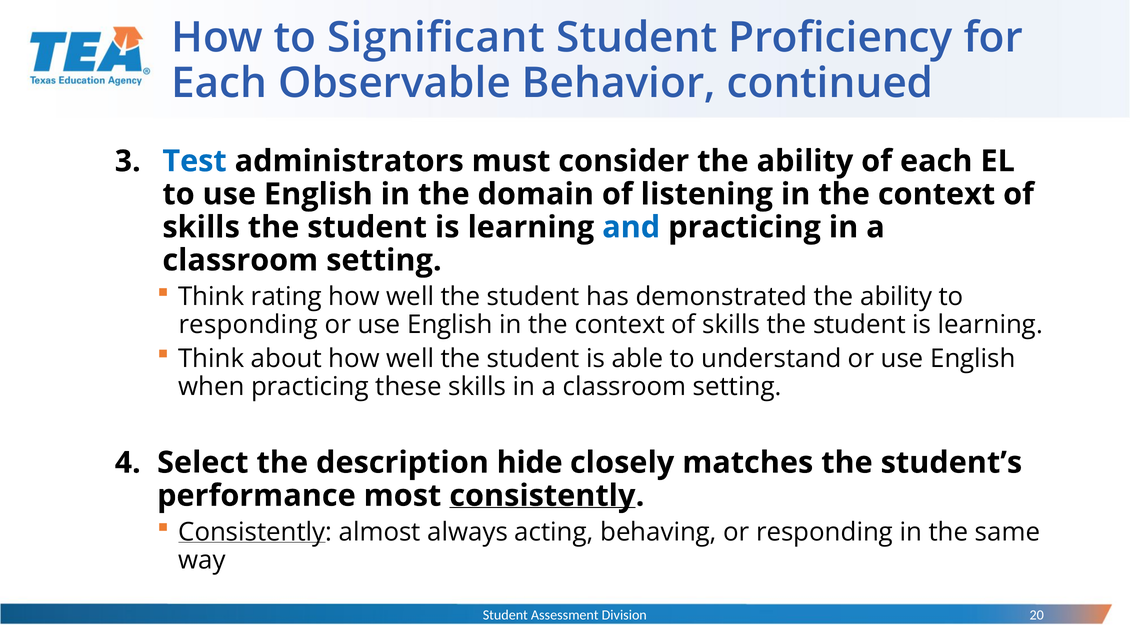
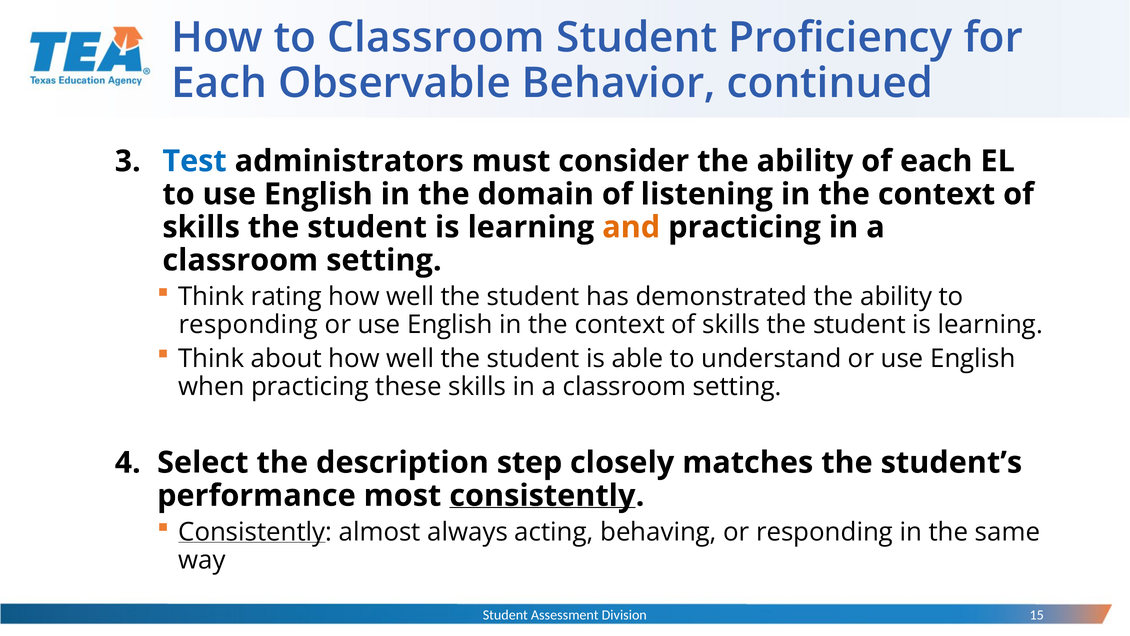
to Significant: Significant -> Classroom
and colour: blue -> orange
hide: hide -> step
20: 20 -> 15
